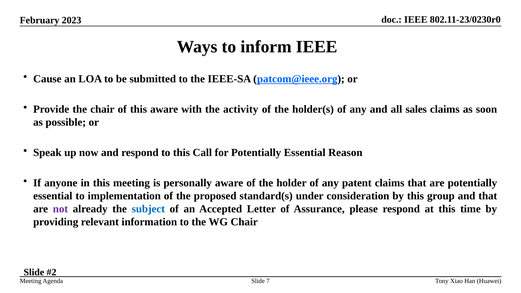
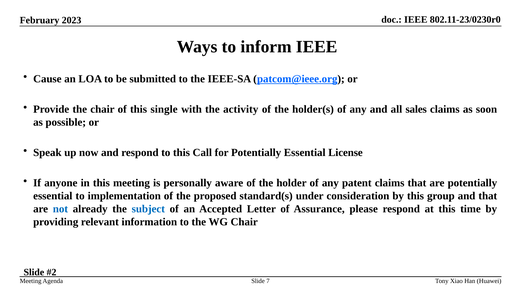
this aware: aware -> single
Reason: Reason -> License
not colour: purple -> blue
